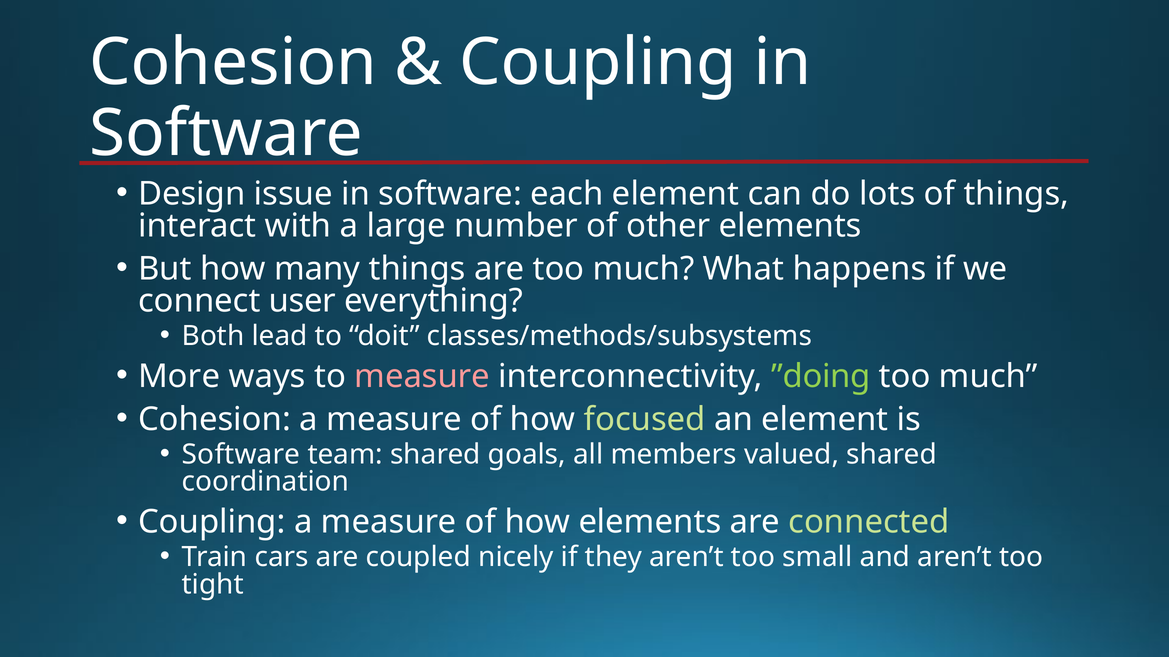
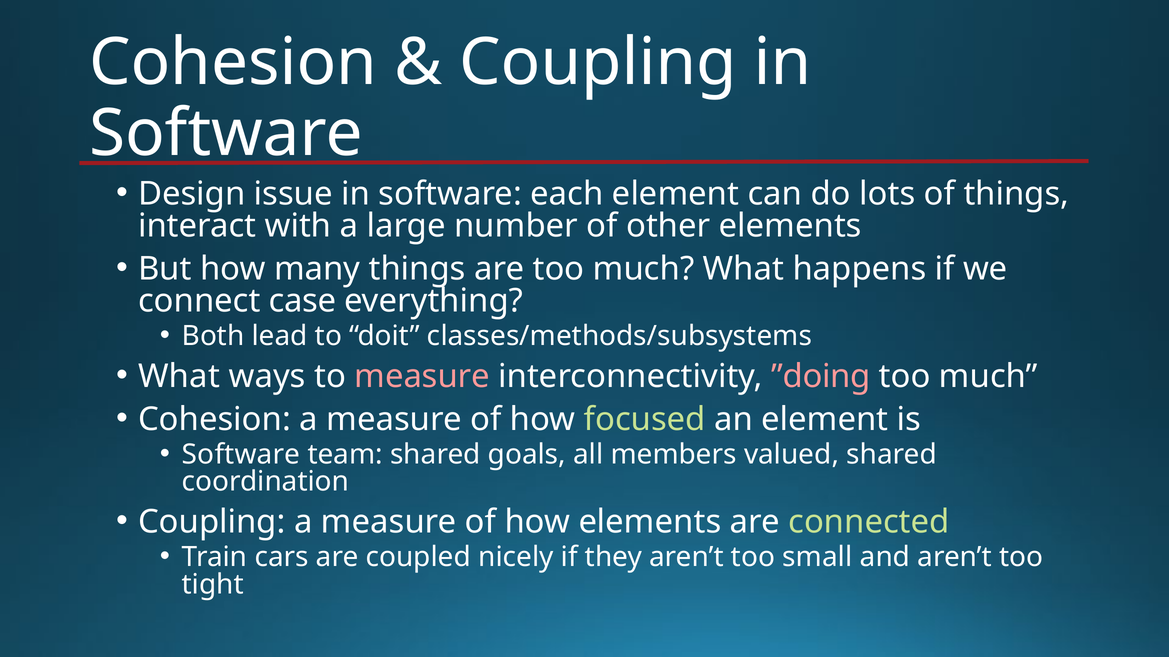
user: user -> case
More at (179, 377): More -> What
”doing colour: light green -> pink
